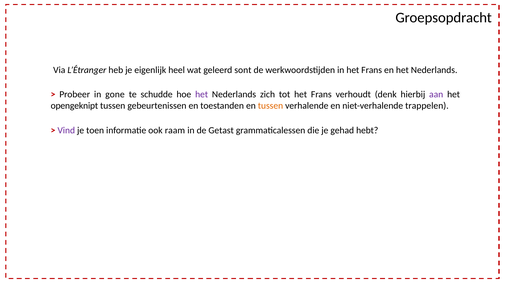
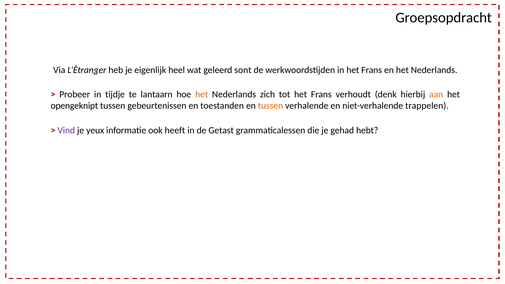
gone: gone -> tijdje
schudde: schudde -> lantaarn
het at (202, 95) colour: purple -> orange
aan colour: purple -> orange
toen: toen -> yeux
raam: raam -> heeft
